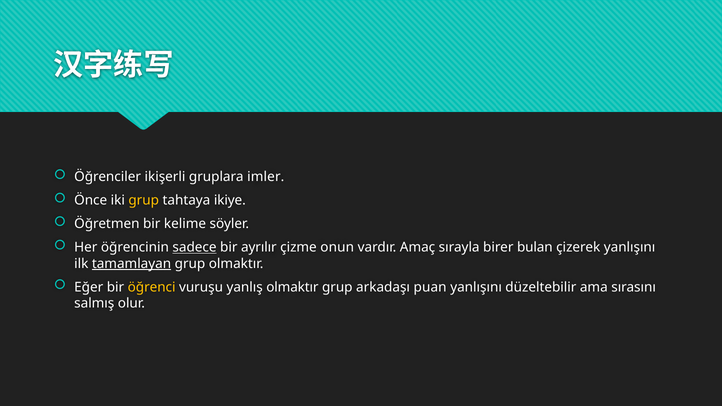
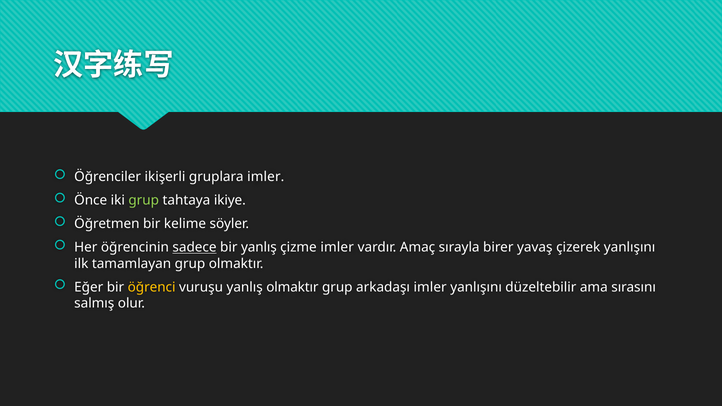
grup at (144, 200) colour: yellow -> light green
bir ayrılır: ayrılır -> yanlış
çizme onun: onun -> imler
bulan: bulan -> yavaş
tamamlayan underline: present -> none
arkadaşı puan: puan -> imler
